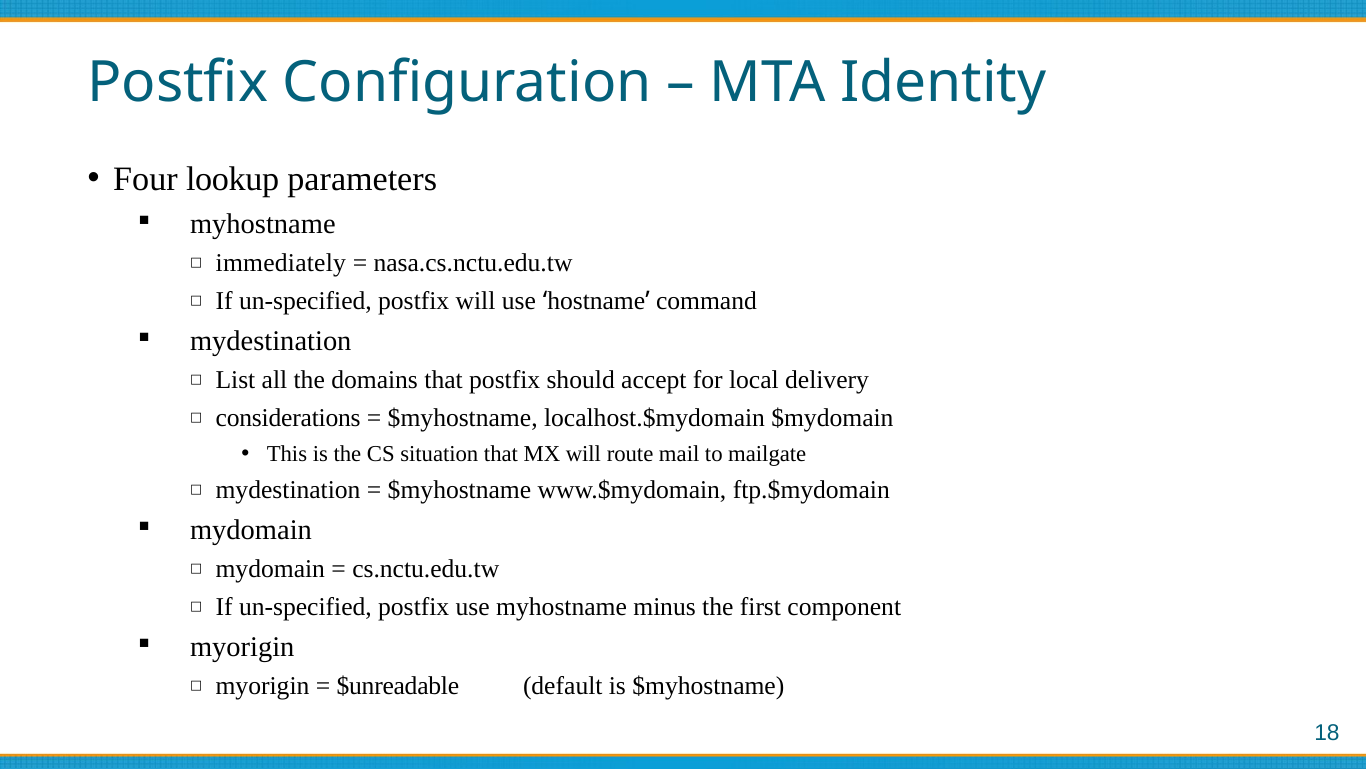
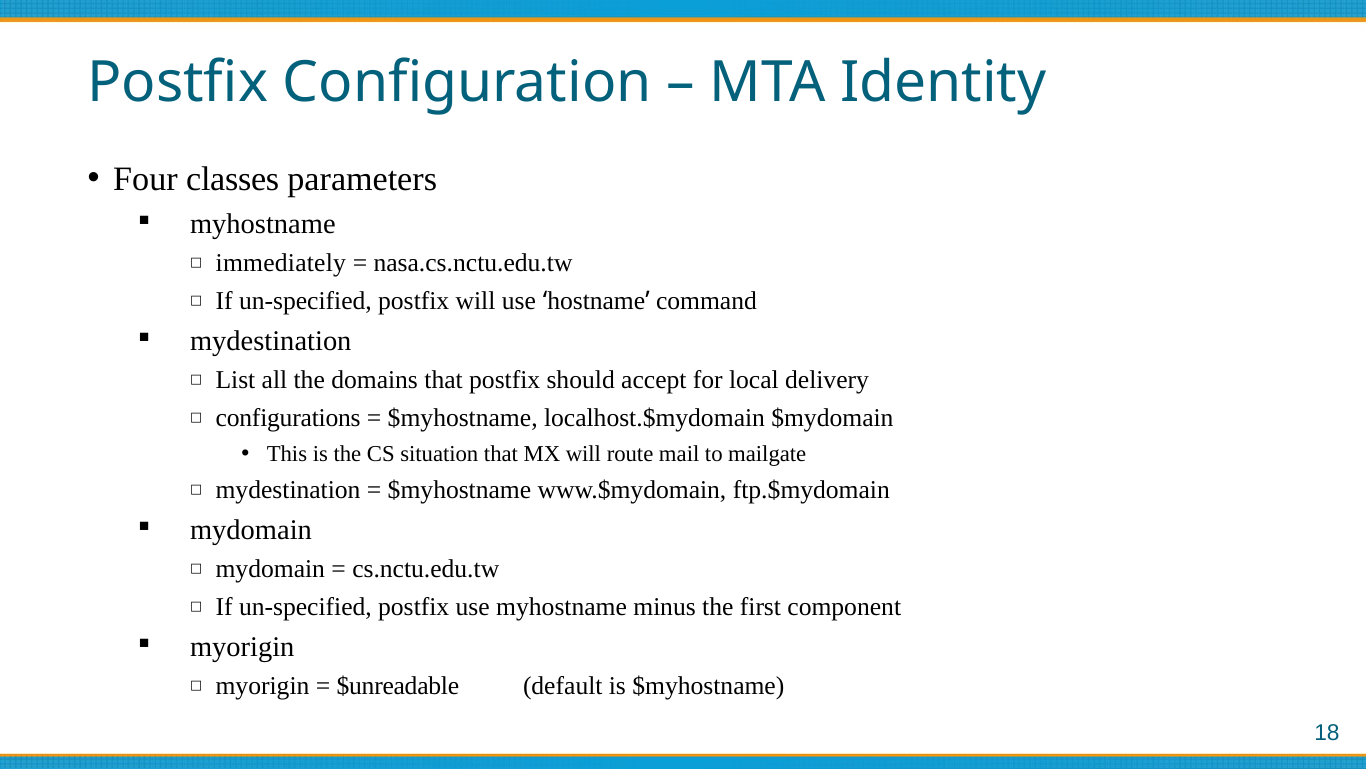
lookup: lookup -> classes
considerations: considerations -> configurations
